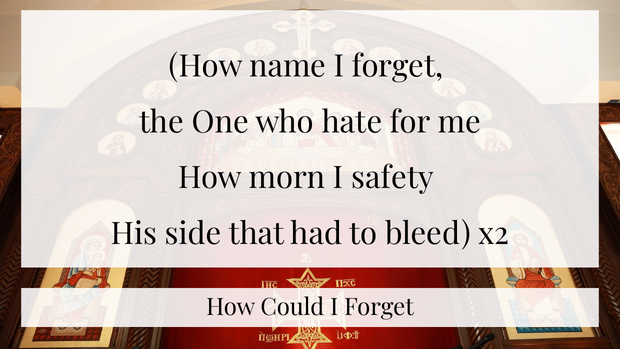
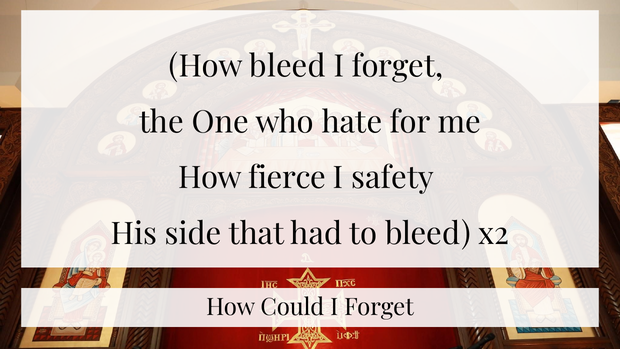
How name: name -> bleed
morn: morn -> fierce
